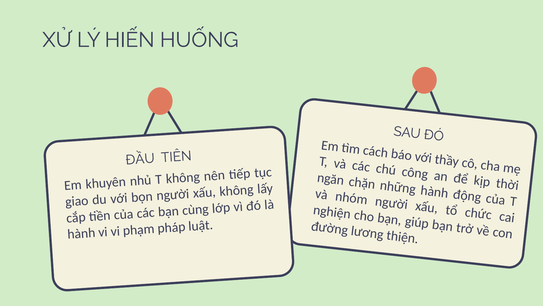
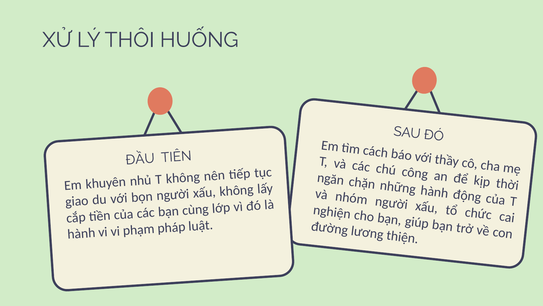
HIẾN: HIẾN -> THÔI
